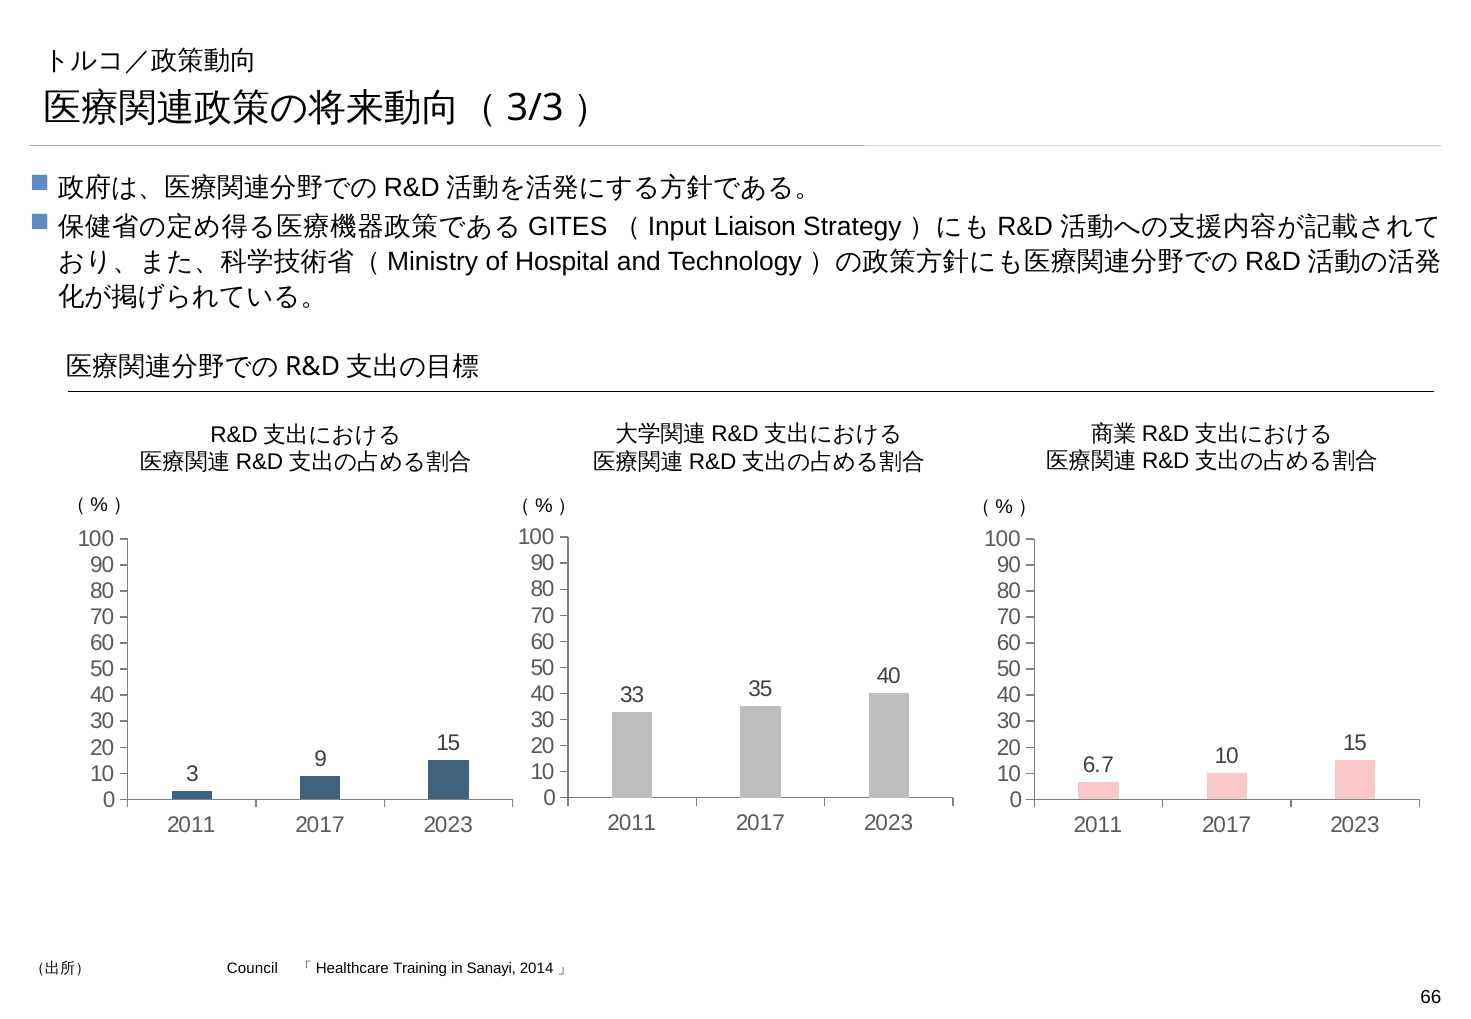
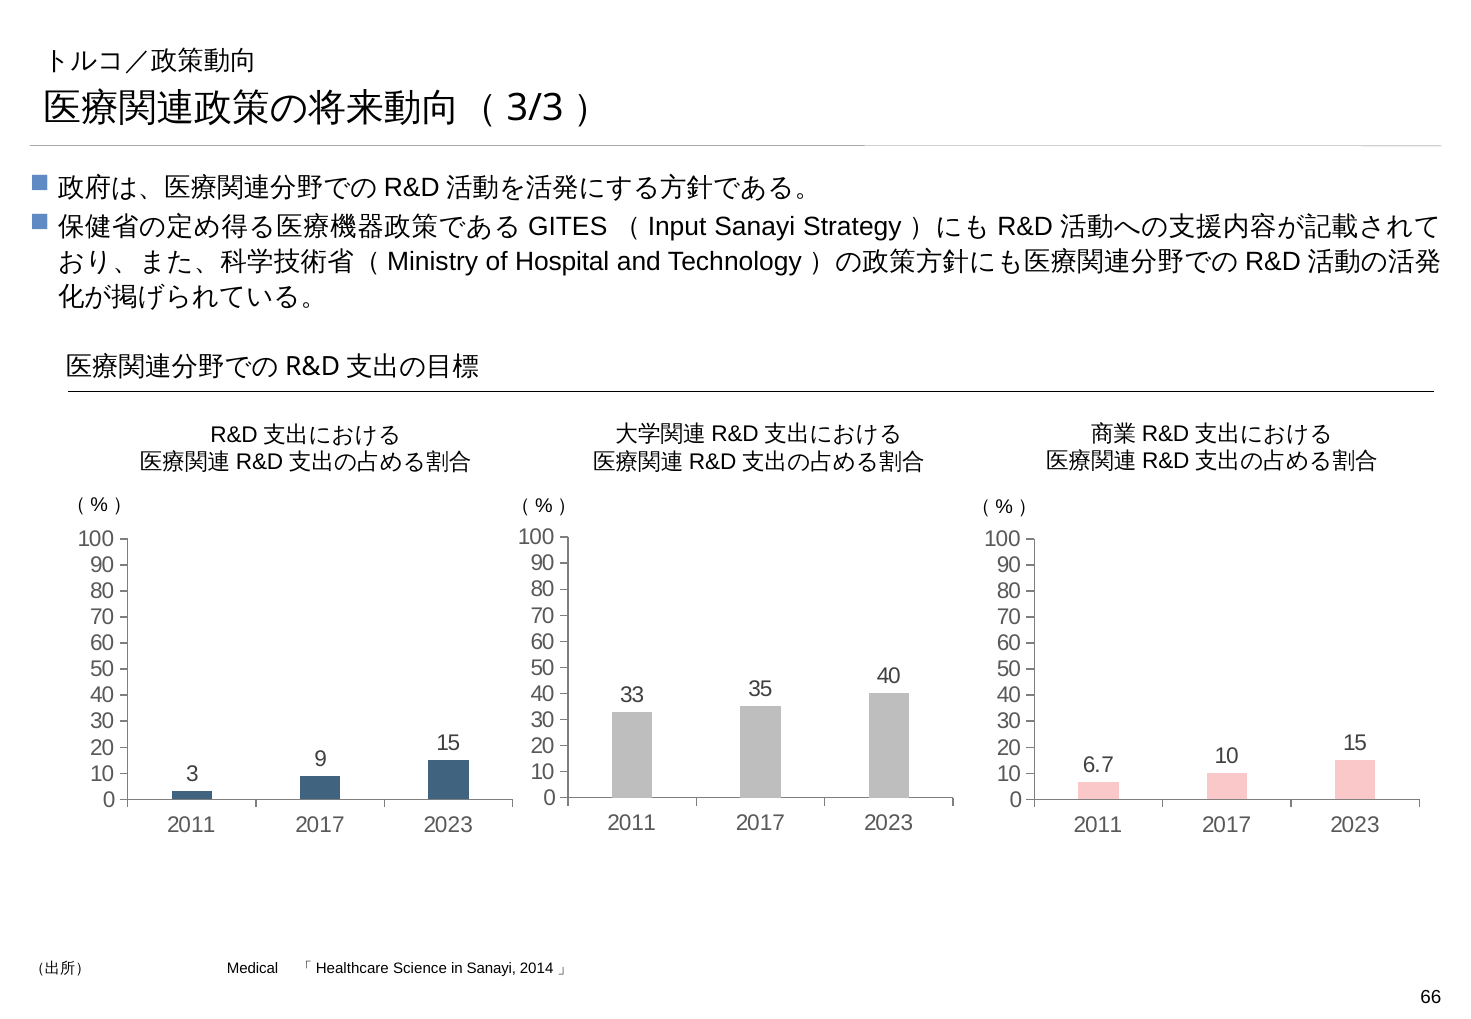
Liaison at (755, 226): Liaison -> Sanayi
Council: Council -> Medical
Training: Training -> Science
